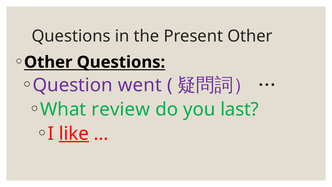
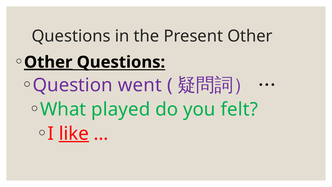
Other at (48, 62) underline: none -> present
review: review -> played
last: last -> felt
